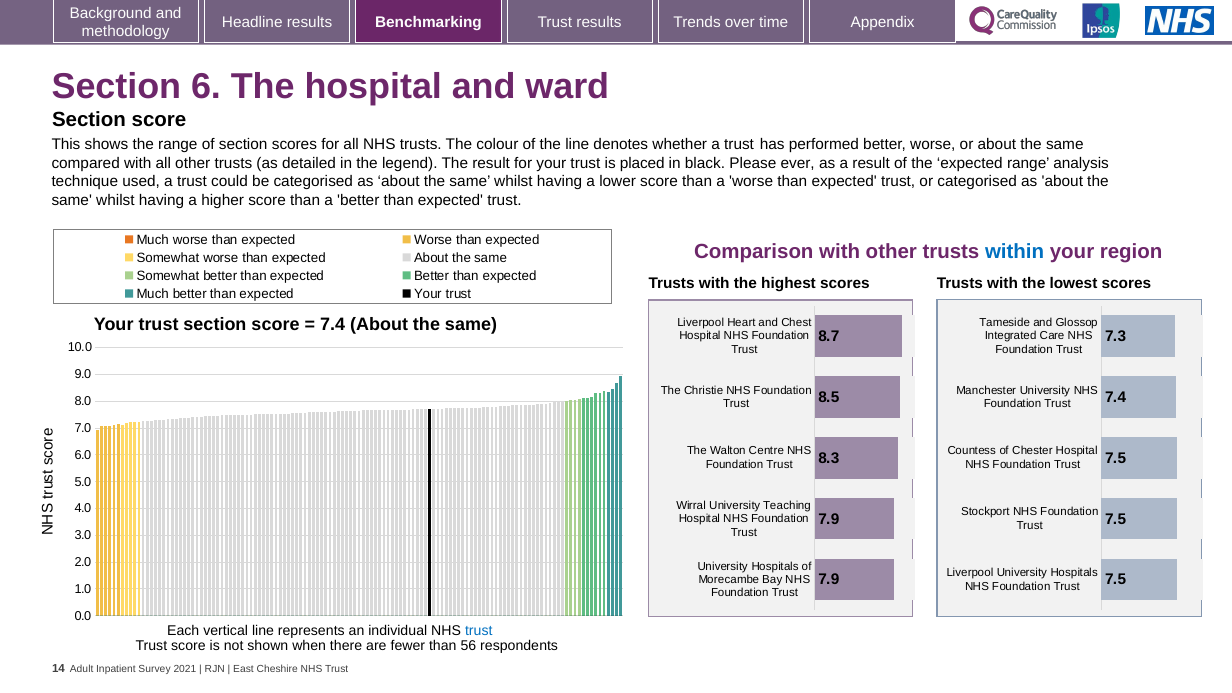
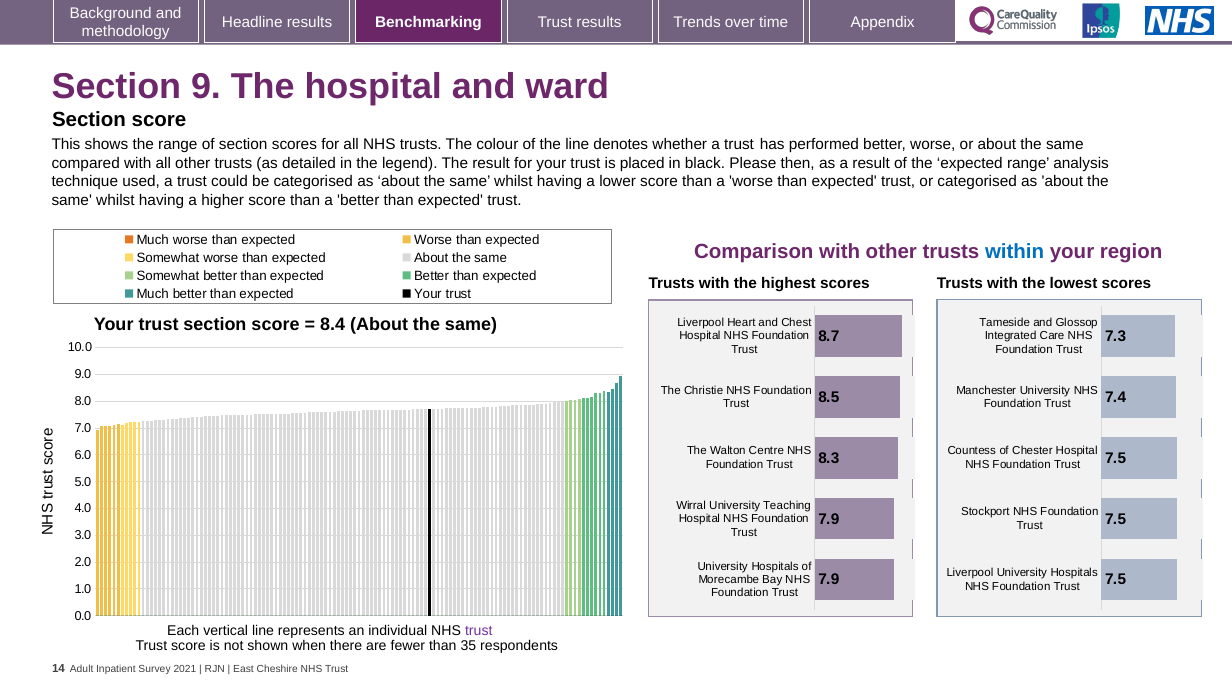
6: 6 -> 9
ever: ever -> then
7.4 at (333, 325): 7.4 -> 8.4
trust at (479, 630) colour: blue -> purple
56: 56 -> 35
